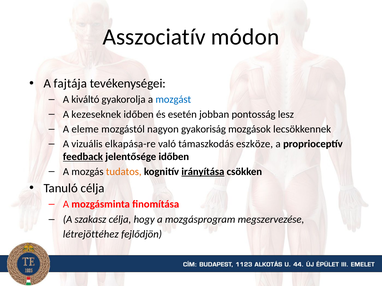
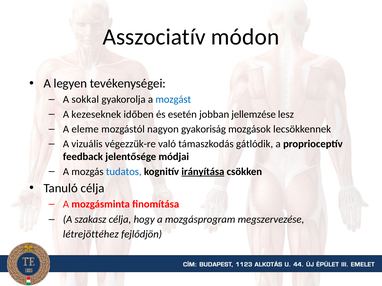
fajtája: fajtája -> legyen
kiváltó: kiváltó -> sokkal
pontosság: pontosság -> jellemzése
elkapása-re: elkapása-re -> végezzük-re
eszköze: eszköze -> gátlódik
feedback underline: present -> none
jelentősége időben: időben -> módjai
tudatos colour: orange -> blue
